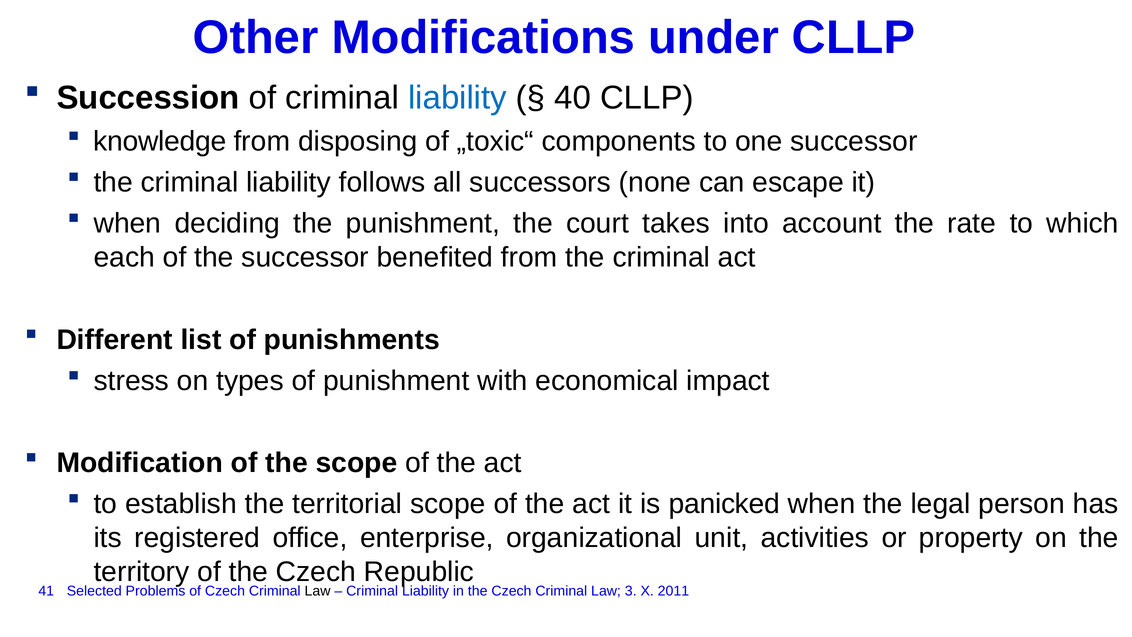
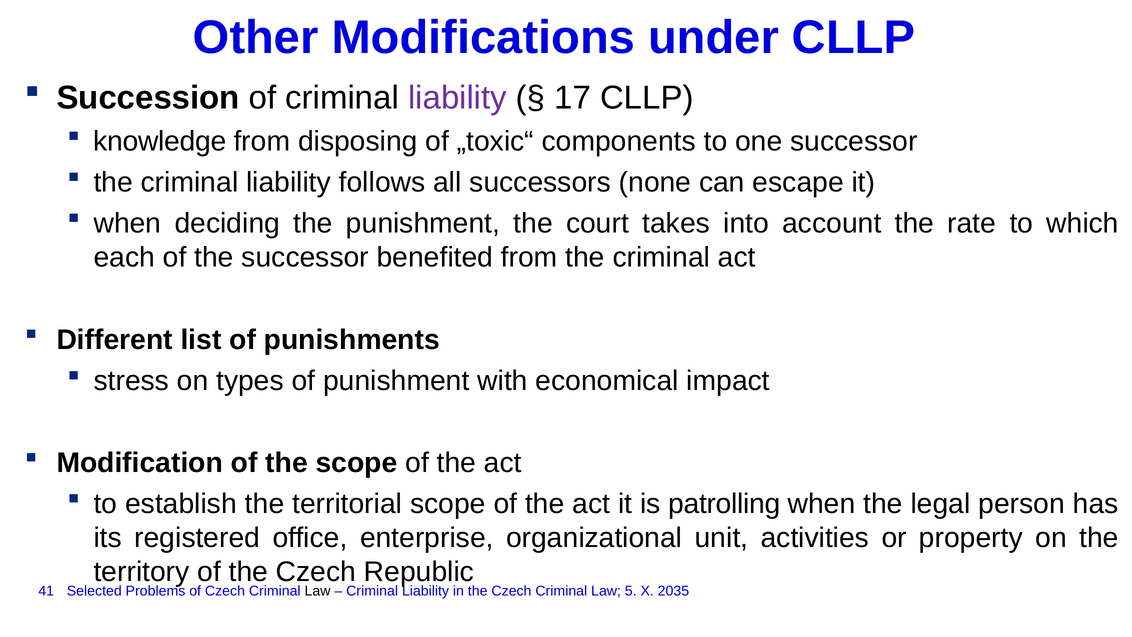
liability at (457, 98) colour: blue -> purple
40: 40 -> 17
panicked: panicked -> patrolling
3: 3 -> 5
2011: 2011 -> 2035
